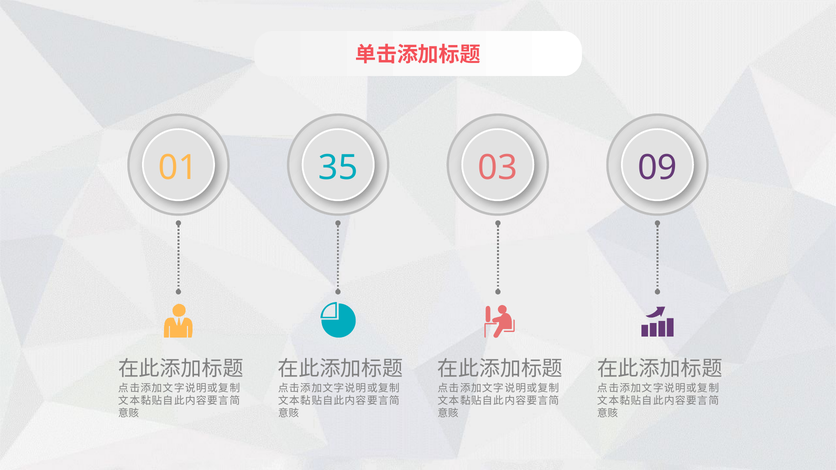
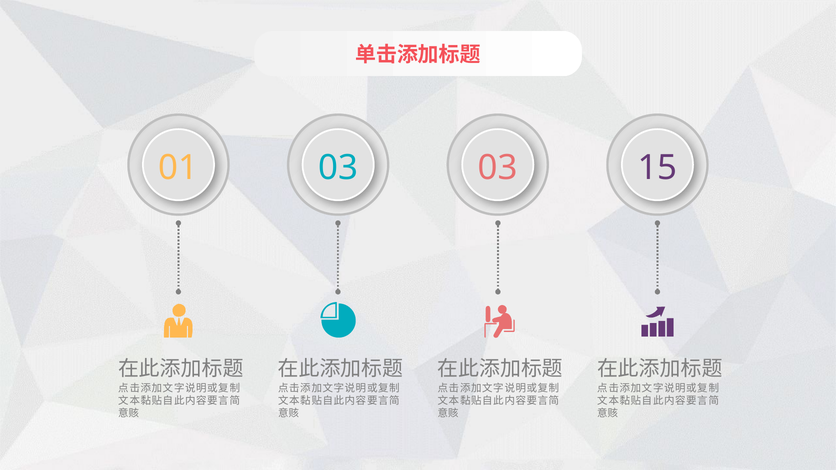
01 35: 35 -> 03
09: 09 -> 15
